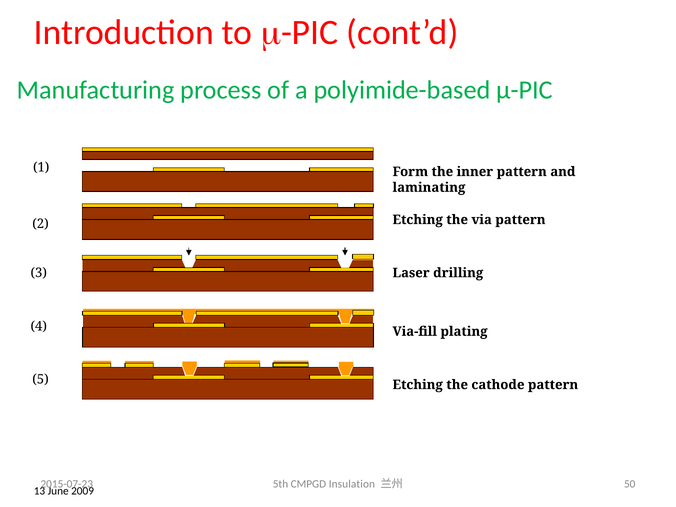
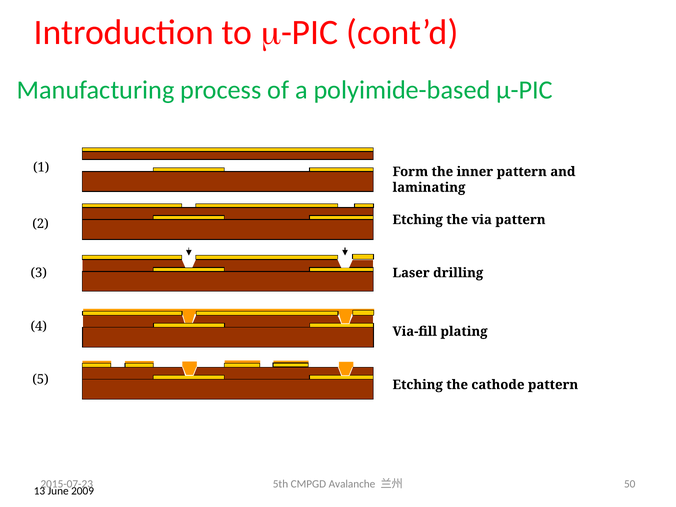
Insulation: Insulation -> Avalanche
